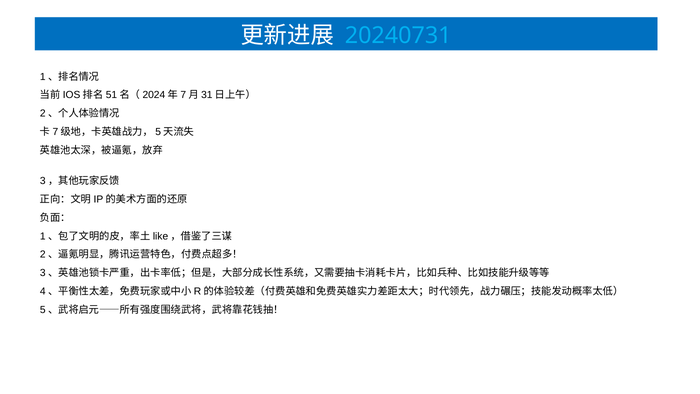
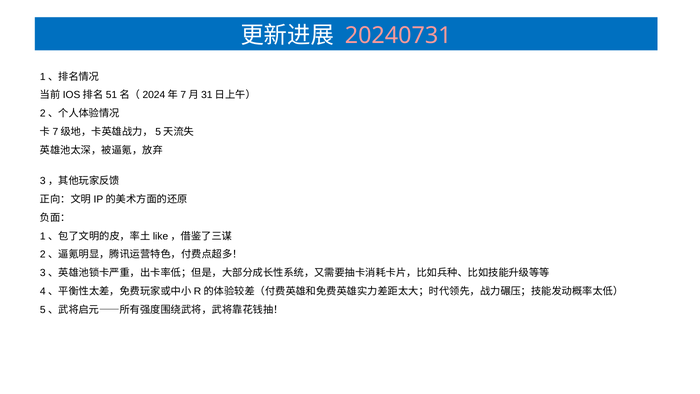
20240731 colour: light blue -> pink
